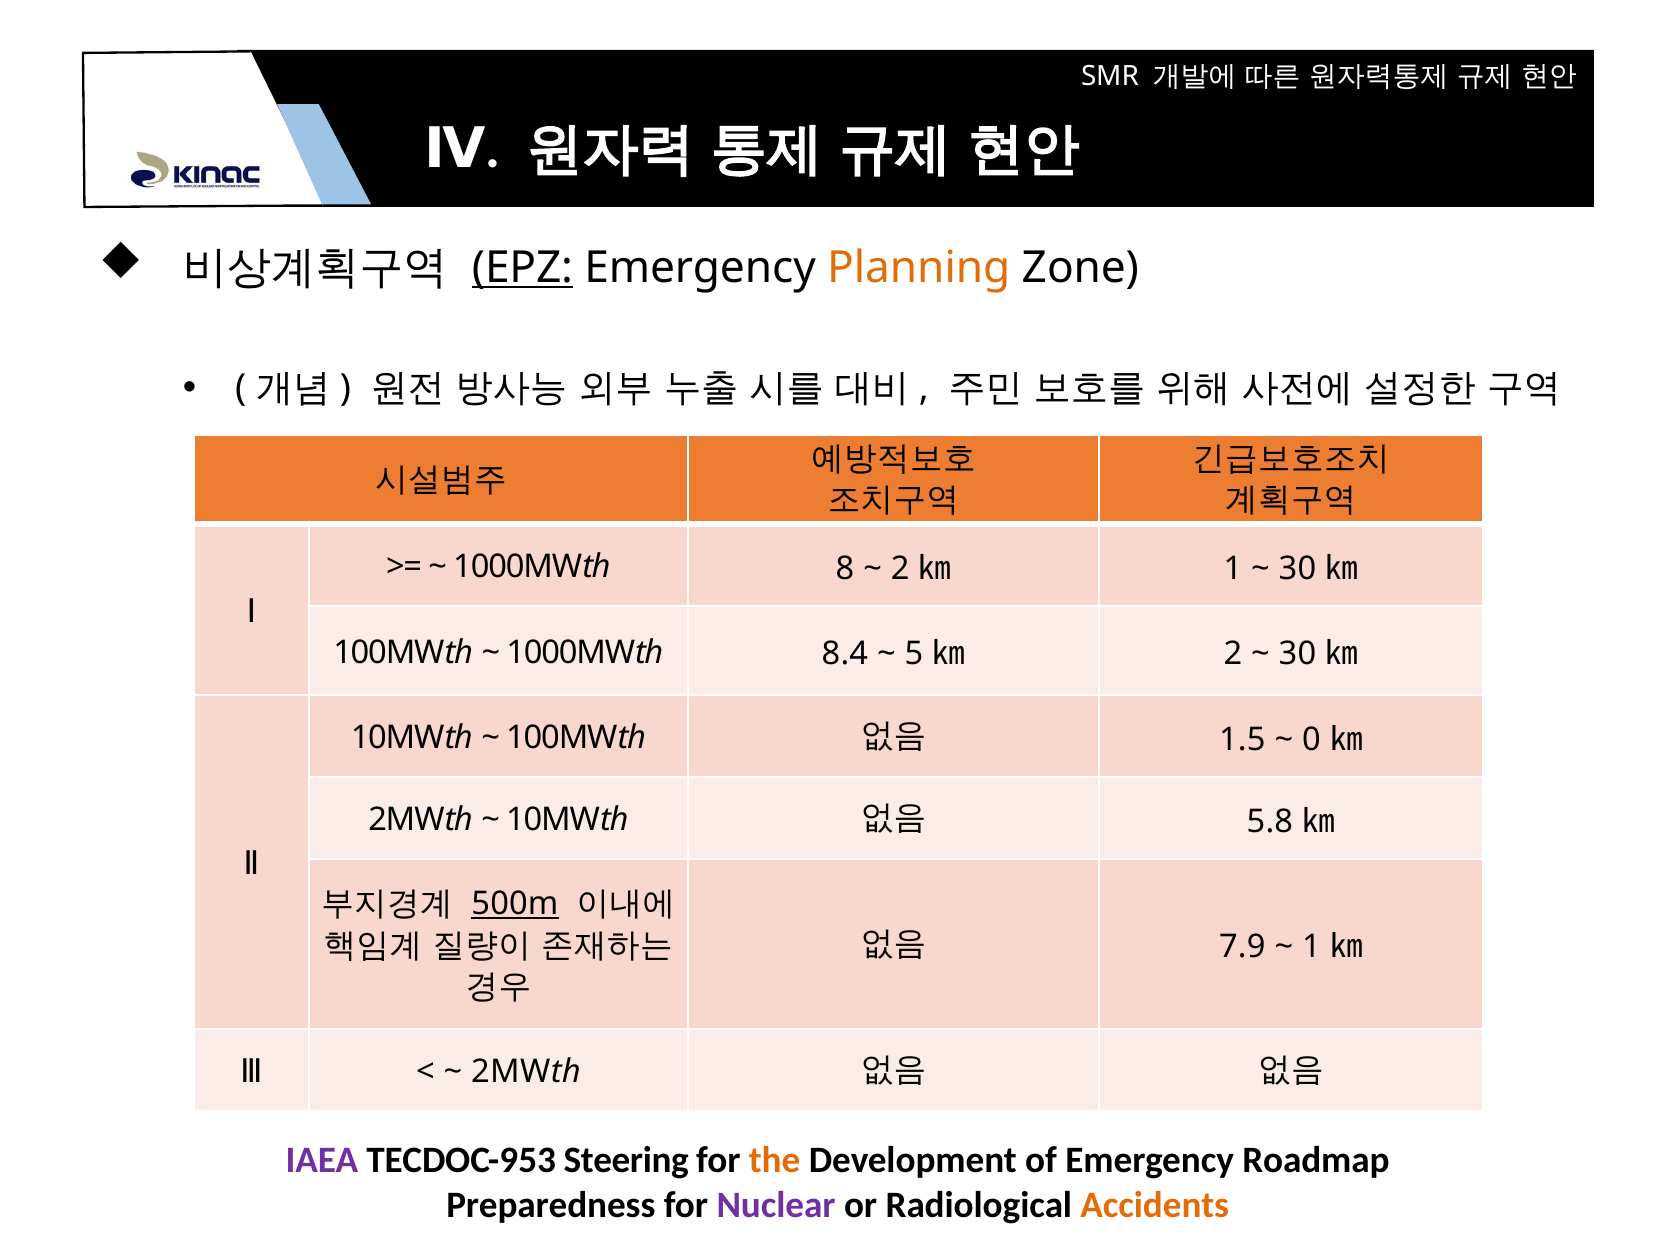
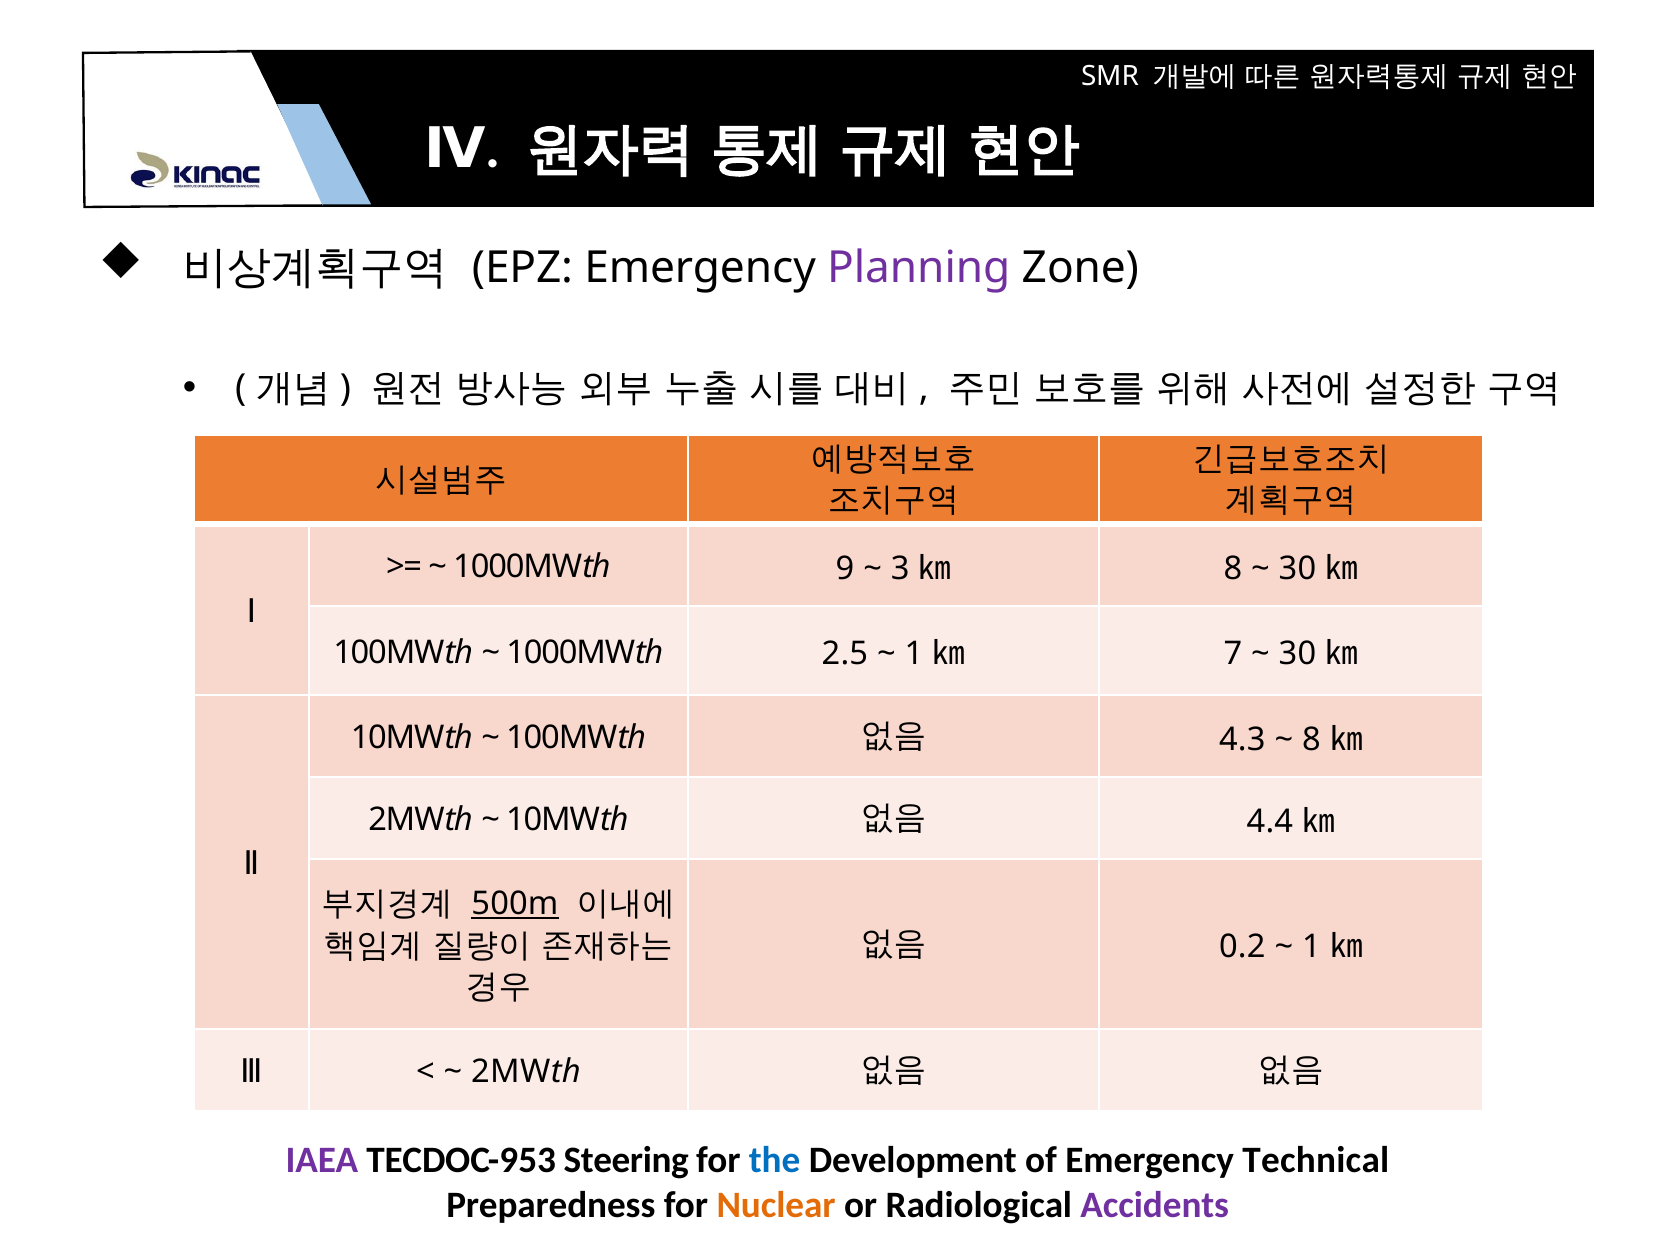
EPZ underline: present -> none
Planning colour: orange -> purple
8: 8 -> 9
2 at (900, 568): 2 -> 3
1 at (1233, 568): 1 -> 8
8.4: 8.4 -> 2.5
5 at (914, 654): 5 -> 1
2 at (1233, 654): 2 -> 7
1.5: 1.5 -> 4.3
0 at (1311, 739): 0 -> 8
5.8: 5.8 -> 4.4
7.9: 7.9 -> 0.2
the colour: orange -> blue
Roadmap: Roadmap -> Technical
Nuclear colour: purple -> orange
Accidents colour: orange -> purple
